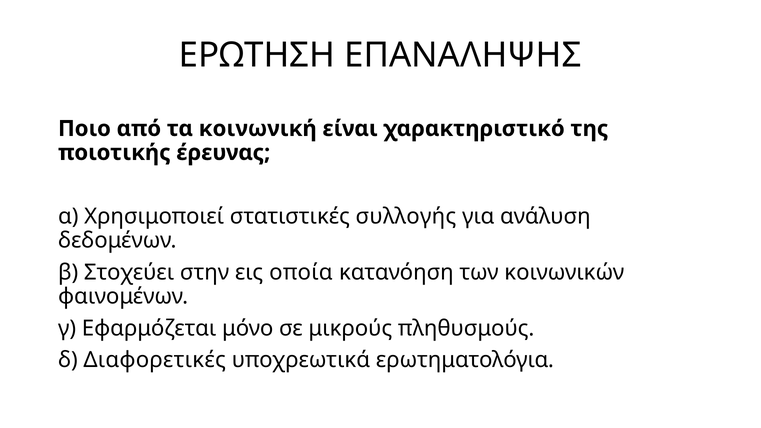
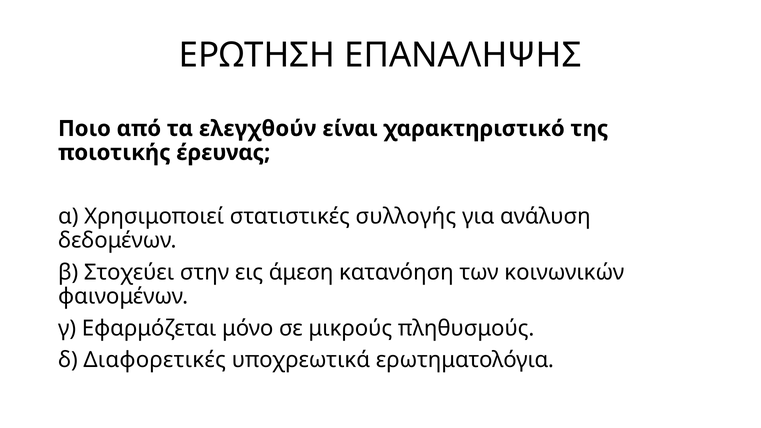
κοινωνική: κοινωνική -> ελεγχθούν
οποία: οποία -> άμεση
